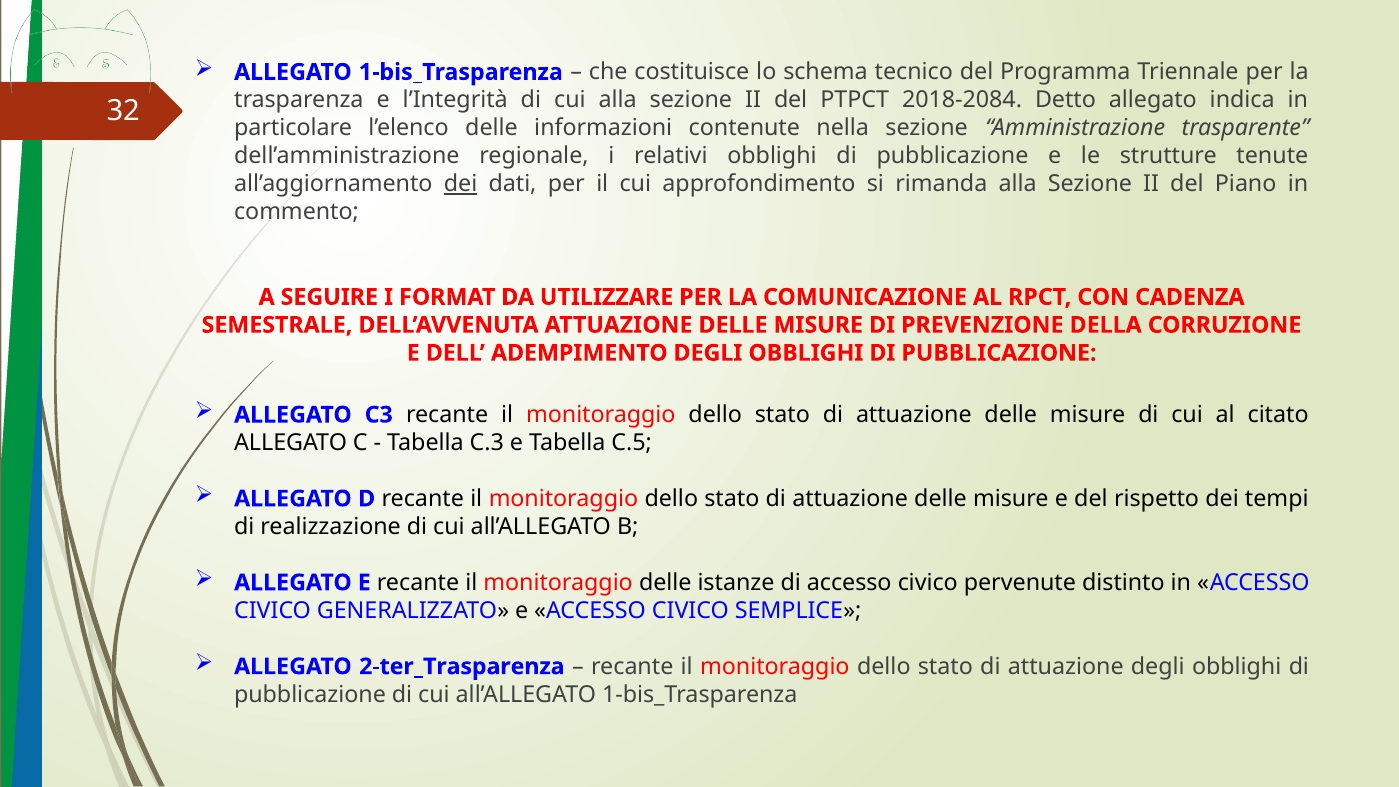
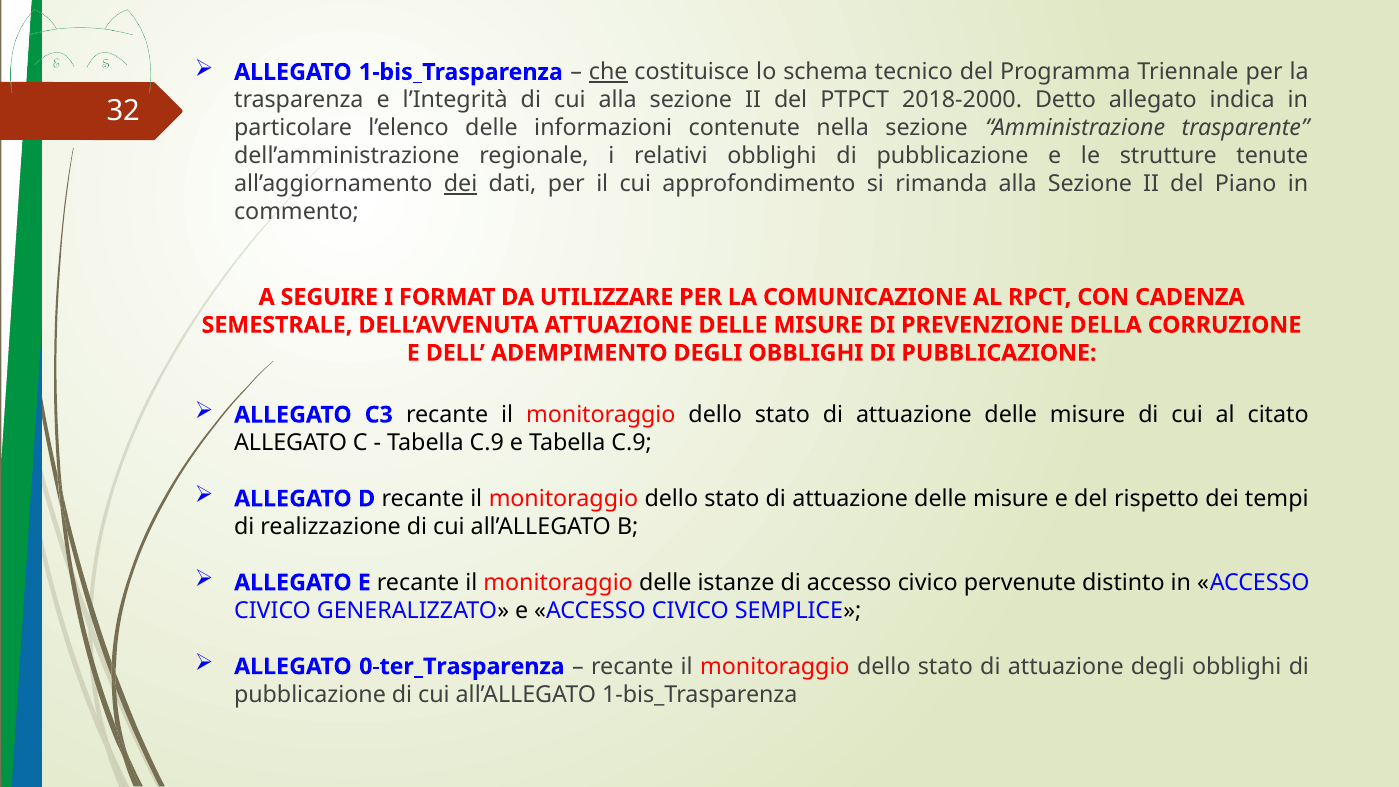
che underline: none -> present
2018-2084: 2018-2084 -> 2018-2000
C.3 at (487, 443): C.3 -> C.9
e Tabella C.5: C.5 -> C.9
2-ter_Trasparenza: 2-ter_Trasparenza -> 0-ter_Trasparenza
